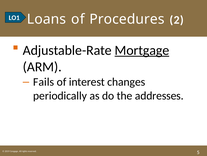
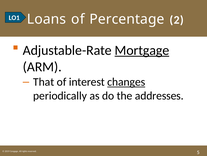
Procedures: Procedures -> Percentage
Fails: Fails -> That
changes underline: none -> present
